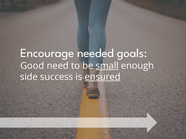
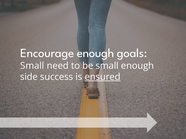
Encourage needed: needed -> enough
Good at (32, 66): Good -> Small
small at (107, 66) underline: present -> none
